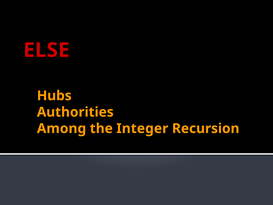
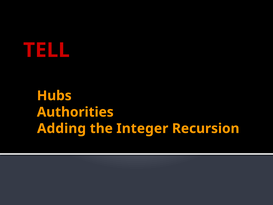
ELSE: ELSE -> TELL
Among: Among -> Adding
